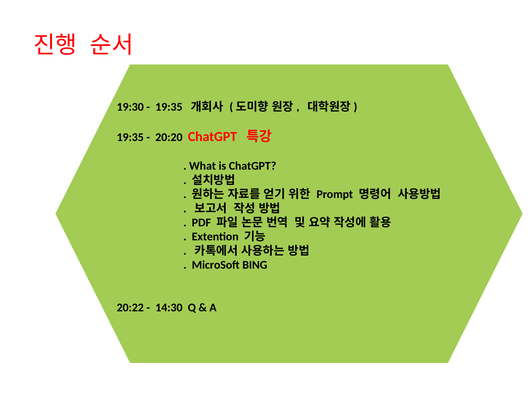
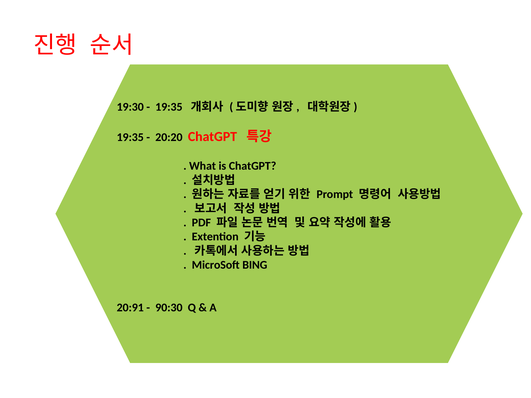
20:22: 20:22 -> 20:91
14:30: 14:30 -> 90:30
